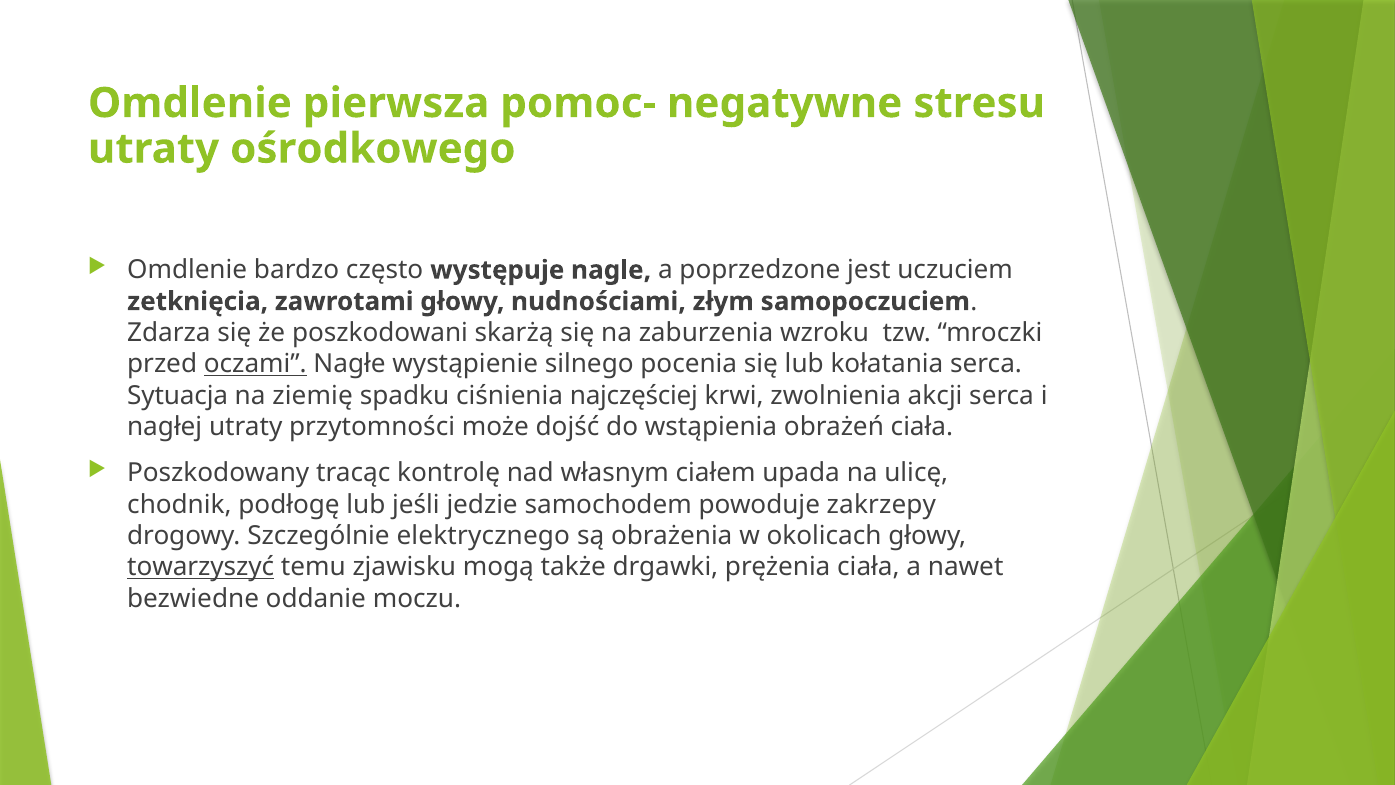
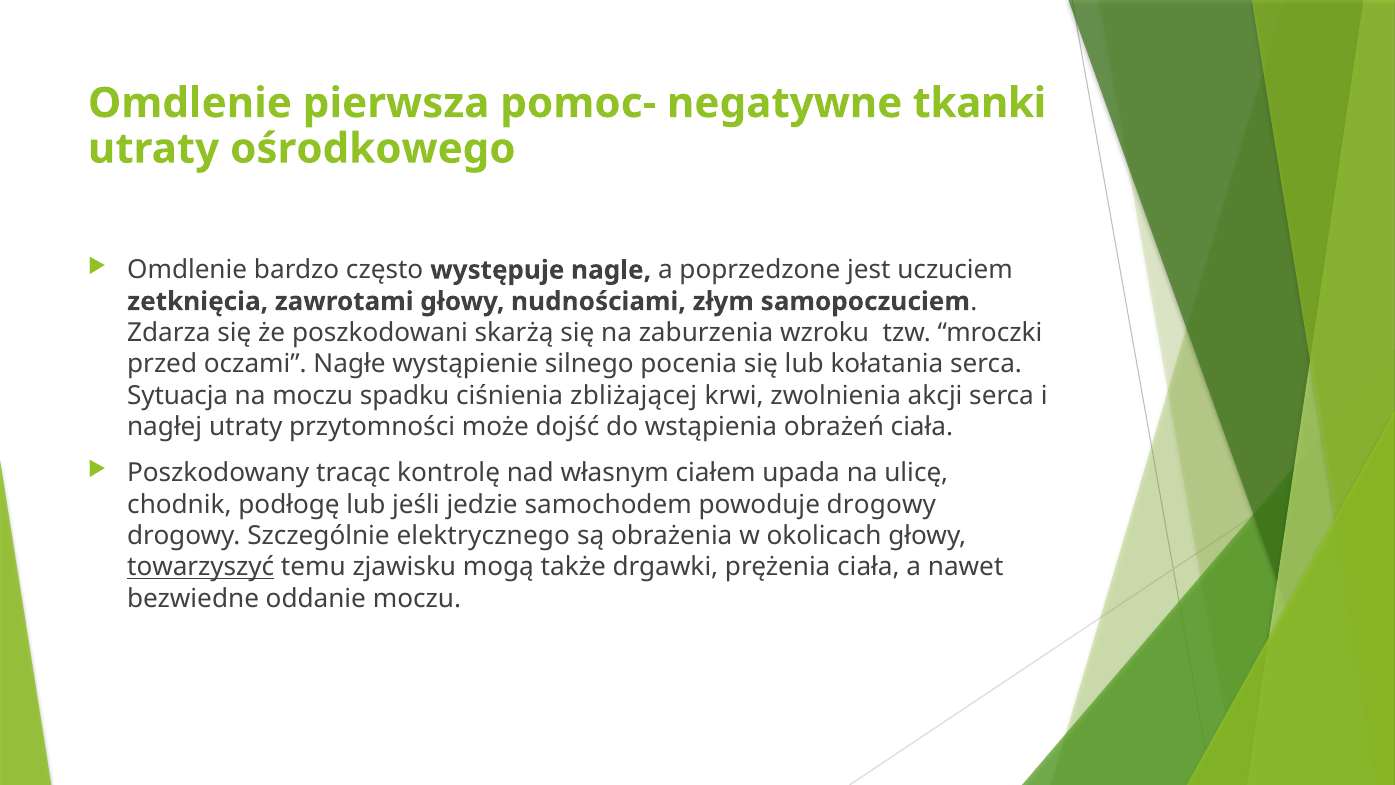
stresu: stresu -> tkanki
oczami underline: present -> none
na ziemię: ziemię -> moczu
najczęściej: najczęściej -> zbliżającej
powoduje zakrzepy: zakrzepy -> drogowy
